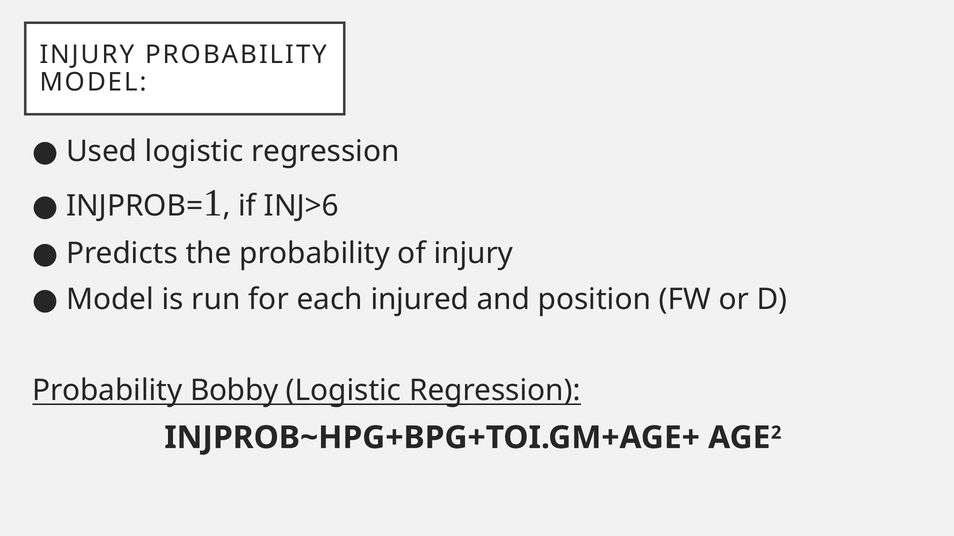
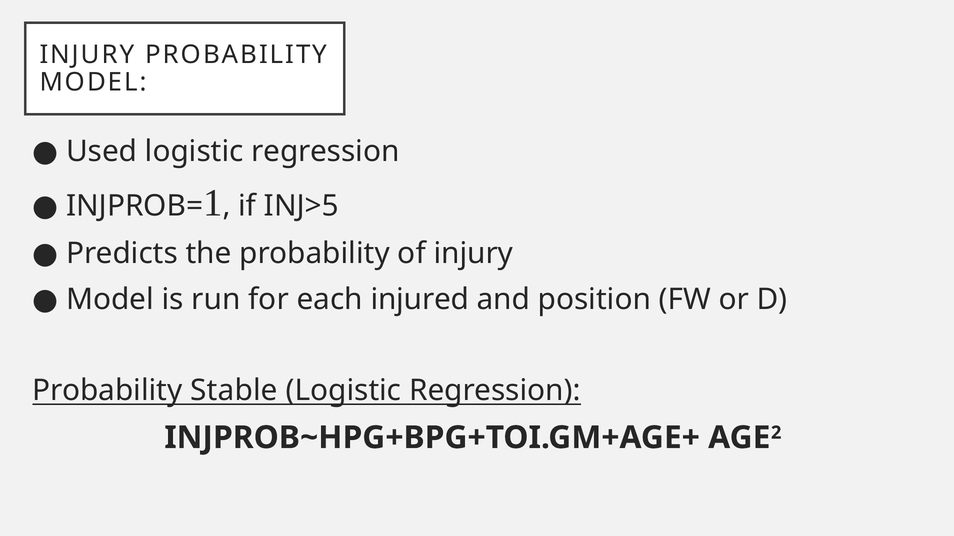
INJ>6: INJ>6 -> INJ>5
Bobby: Bobby -> Stable
